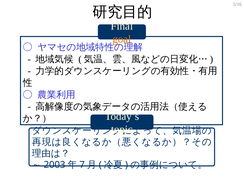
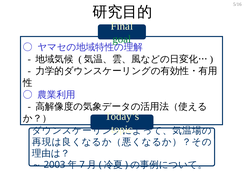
goal colour: orange -> green
